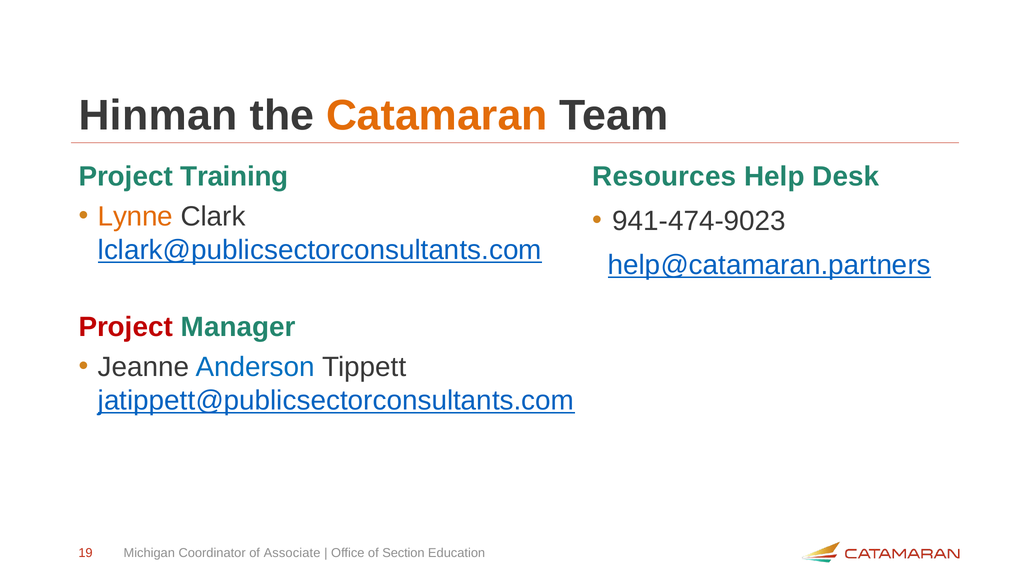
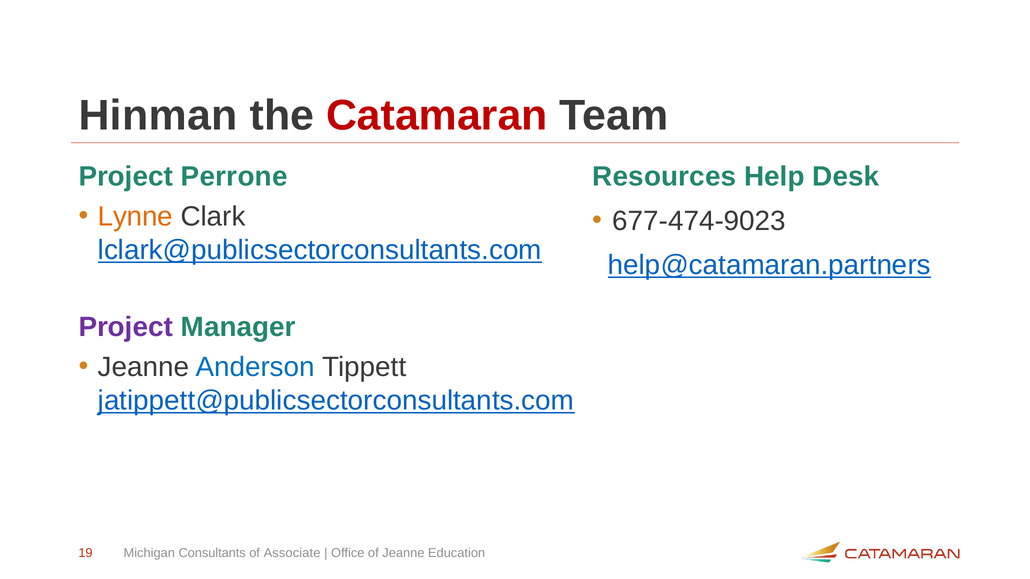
Catamaran colour: orange -> red
Training: Training -> Perrone
941-474-9023: 941-474-9023 -> 677-474-9023
Project at (126, 327) colour: red -> purple
Coordinator: Coordinator -> Consultants
of Section: Section -> Jeanne
